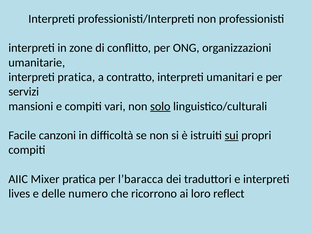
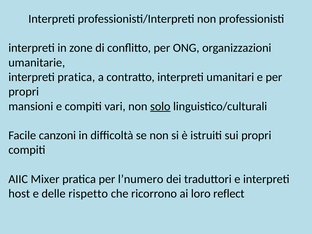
servizi at (24, 92): servizi -> propri
sui underline: present -> none
l’baracca: l’baracca -> l’numero
lives: lives -> host
numero: numero -> rispetto
